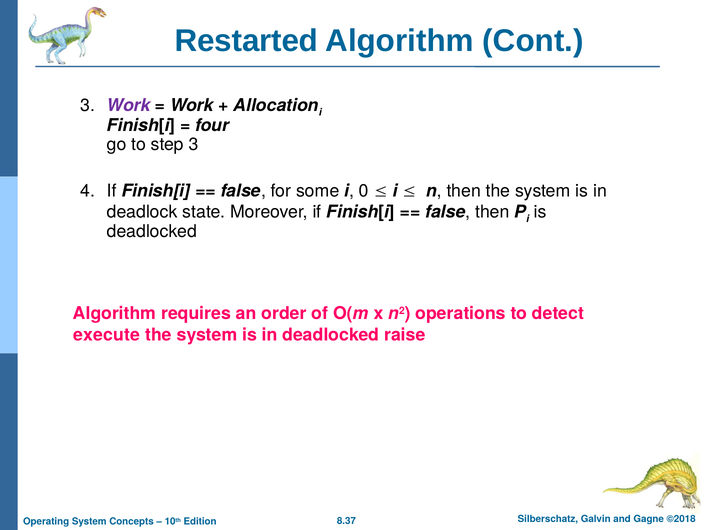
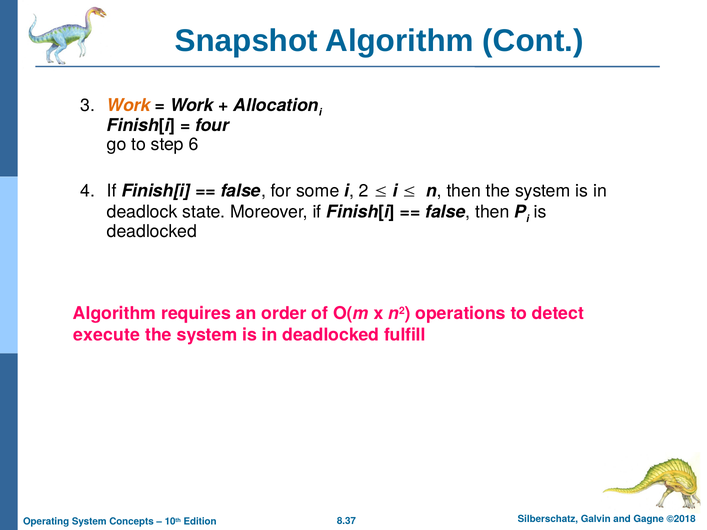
Restarted: Restarted -> Snapshot
Work at (129, 106) colour: purple -> orange
step 3: 3 -> 6
0: 0 -> 2
raise: raise -> fulfill
